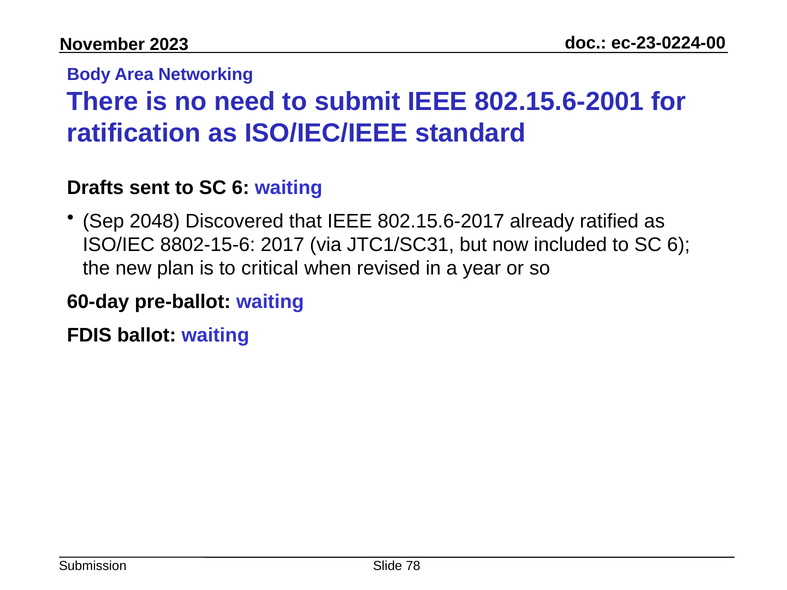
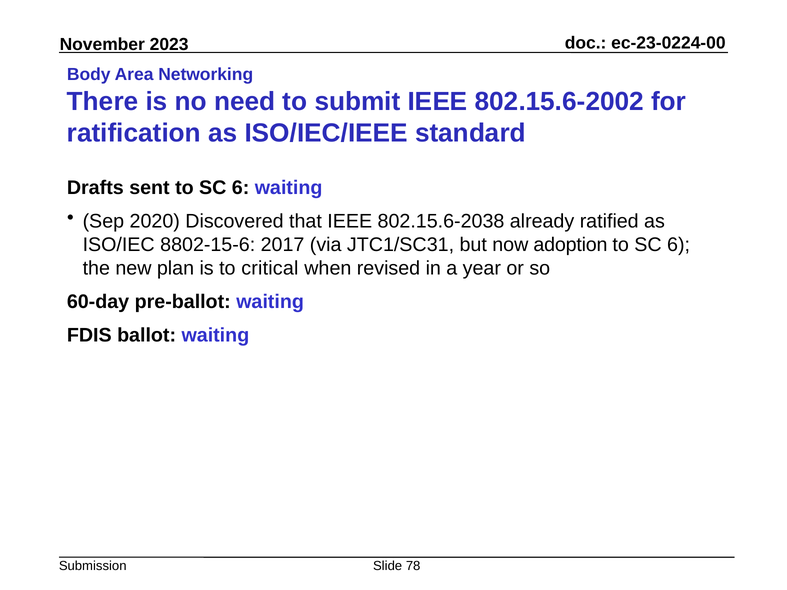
802.15.6-2001: 802.15.6-2001 -> 802.15.6-2002
2048: 2048 -> 2020
802.15.6-2017: 802.15.6-2017 -> 802.15.6-2038
included: included -> adoption
